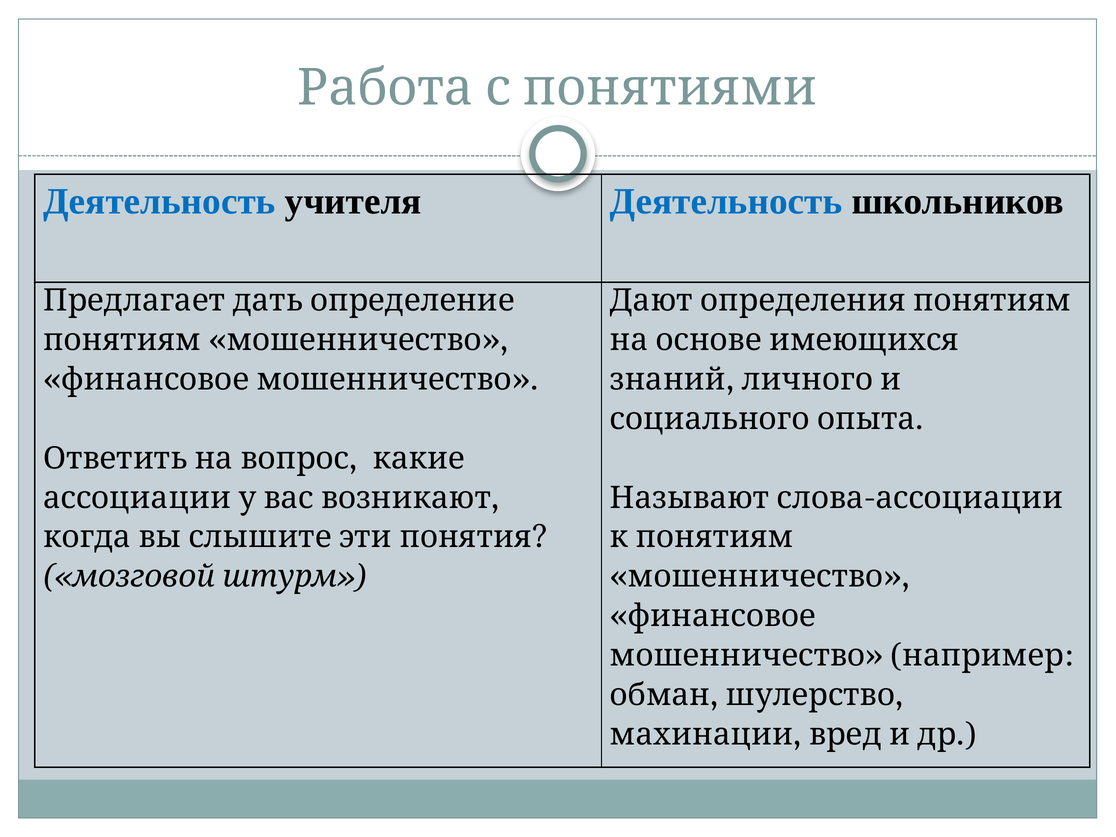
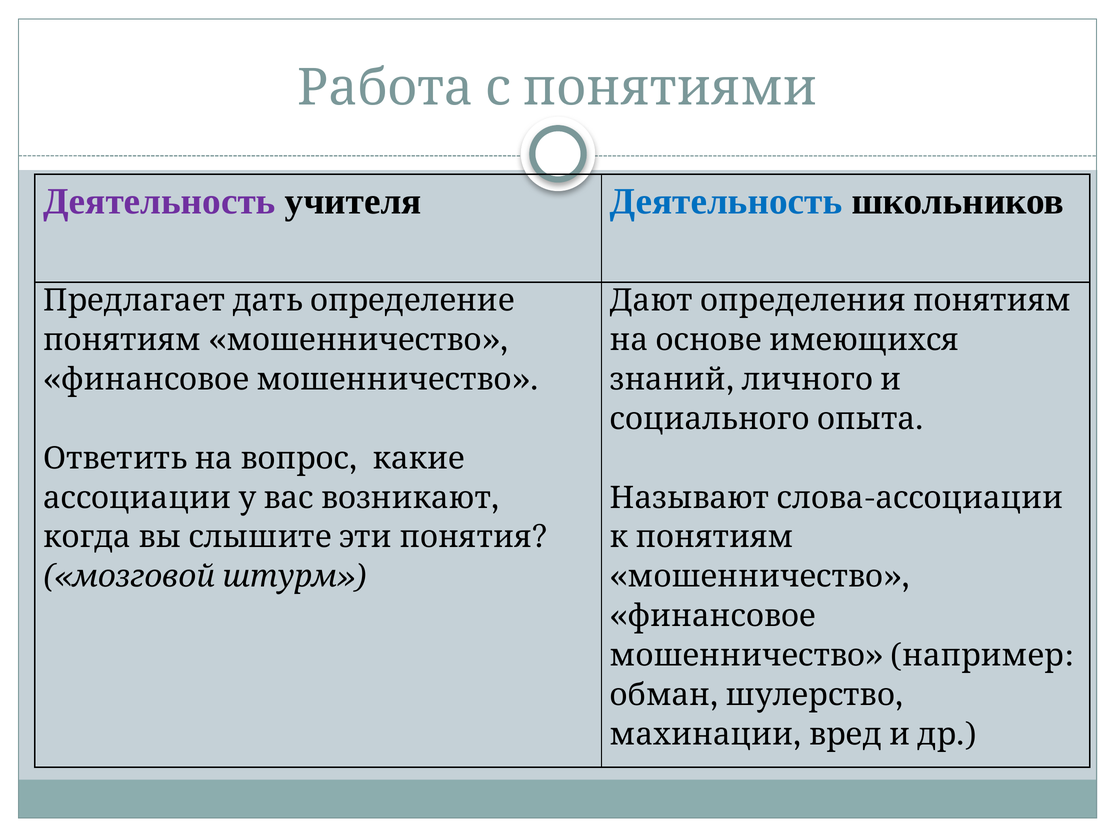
Деятельность at (159, 201) colour: blue -> purple
